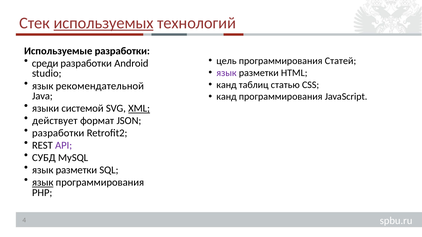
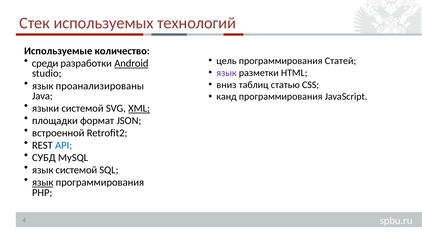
используемых underline: present -> none
Используемые разработки: разработки -> количество
Android underline: none -> present
рекомендательной: рекомендательной -> проанализированы
канд at (227, 85): канд -> вниз
действует: действует -> площадки
разработки at (58, 133): разработки -> встроенной
API colour: purple -> blue
разметки at (76, 170): разметки -> системой
